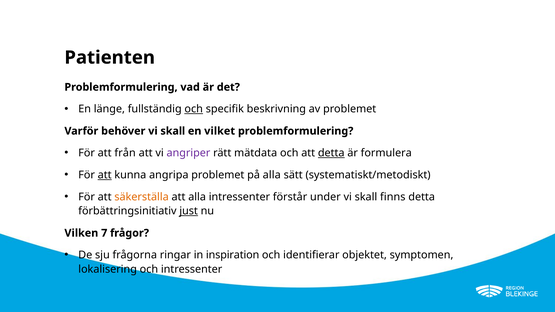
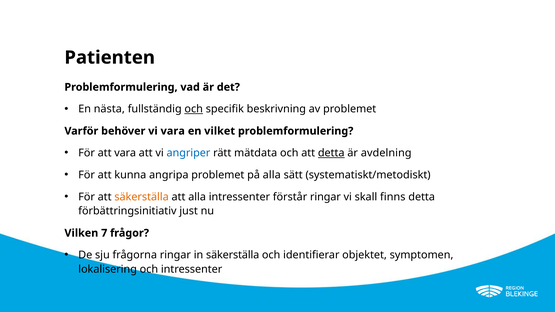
länge: länge -> nästa
behöver vi skall: skall -> vara
att från: från -> vara
angriper colour: purple -> blue
formulera: formulera -> avdelning
att at (105, 175) underline: present -> none
förstår under: under -> ringar
just underline: present -> none
in inspiration: inspiration -> säkerställa
